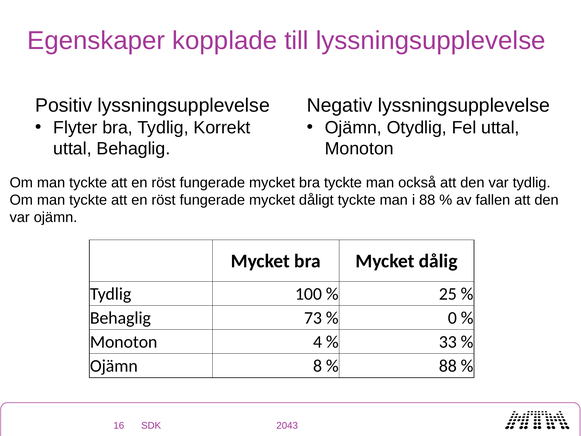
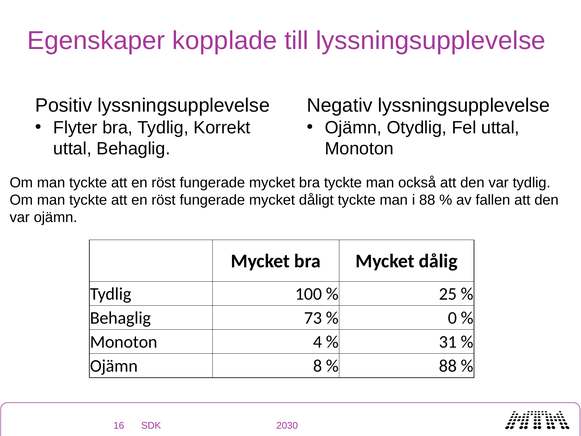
33: 33 -> 31
2043: 2043 -> 2030
